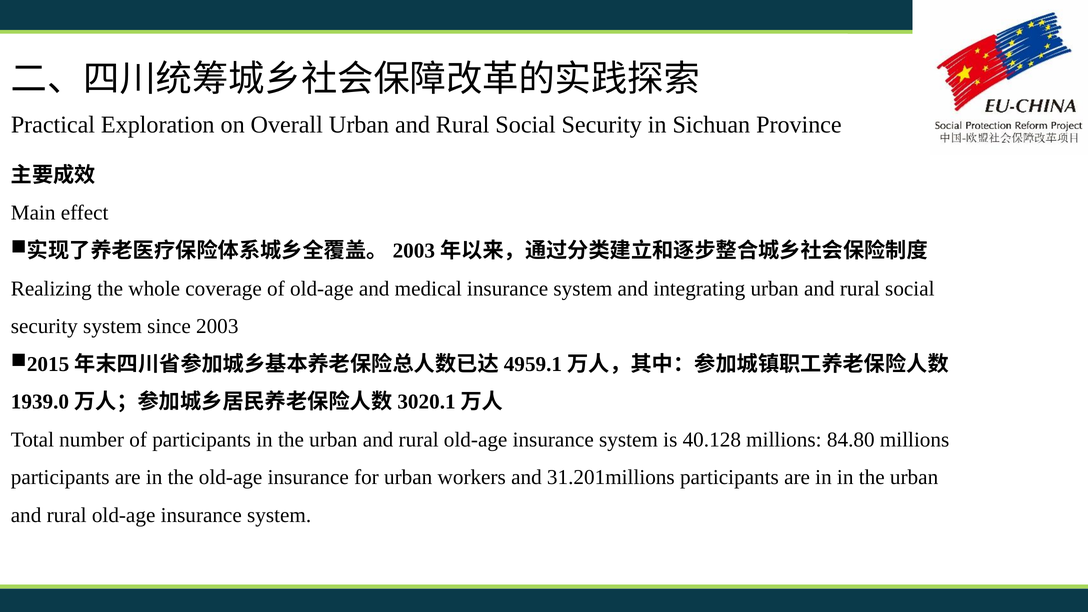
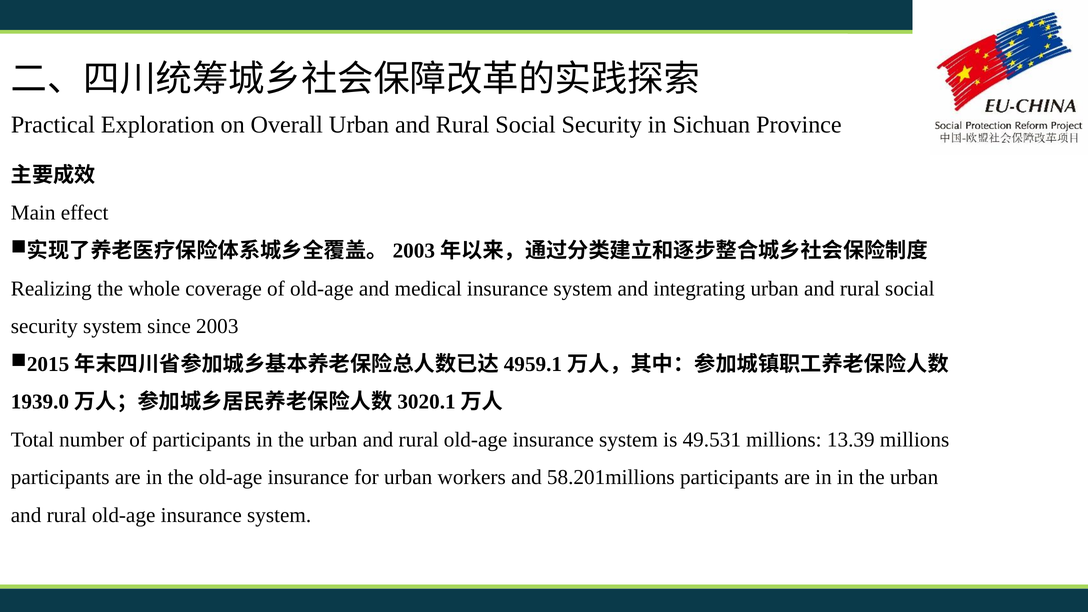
40.128: 40.128 -> 49.531
84.80: 84.80 -> 13.39
31.201millions: 31.201millions -> 58.201millions
